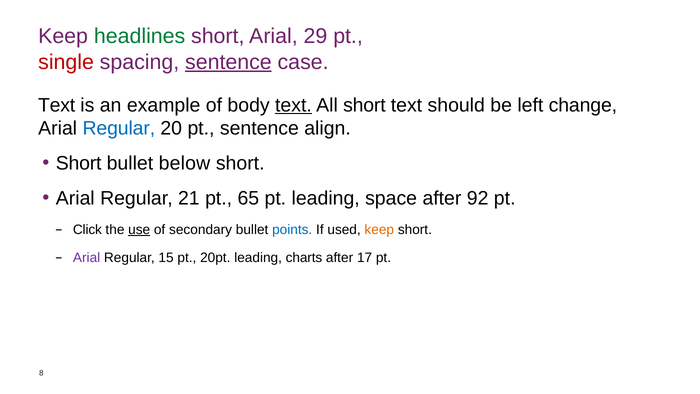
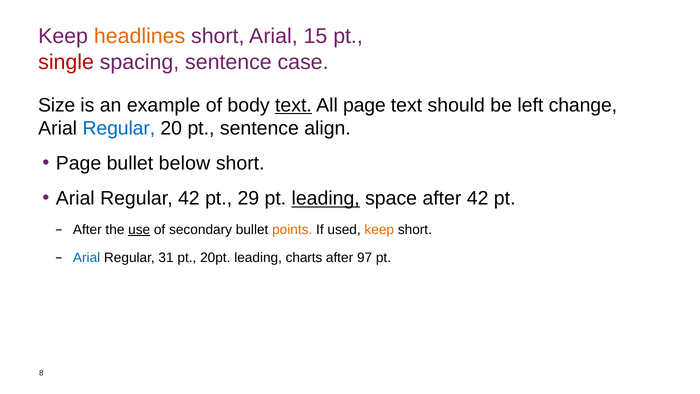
headlines colour: green -> orange
29: 29 -> 15
sentence at (228, 62) underline: present -> none
Text at (57, 105): Text -> Size
All short: short -> page
Short at (79, 163): Short -> Page
Regular 21: 21 -> 42
65: 65 -> 29
leading at (326, 198) underline: none -> present
after 92: 92 -> 42
Click at (87, 229): Click -> After
points colour: blue -> orange
Arial at (87, 257) colour: purple -> blue
15: 15 -> 31
17: 17 -> 97
